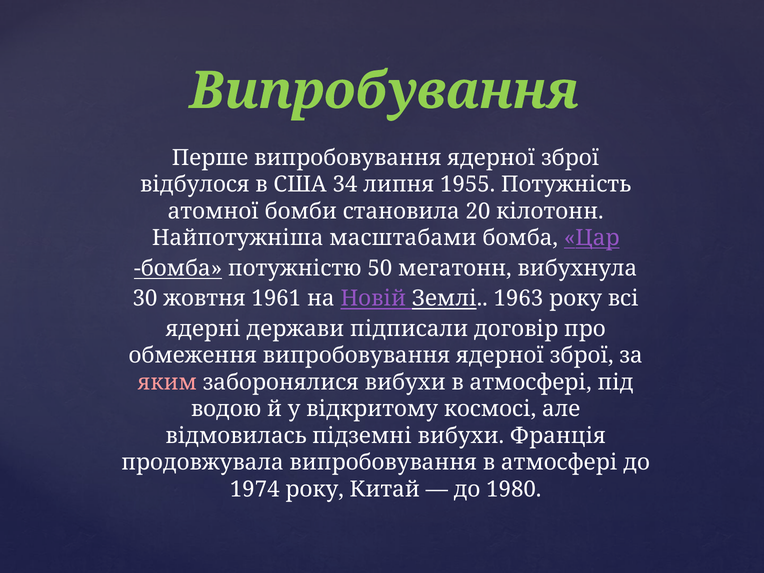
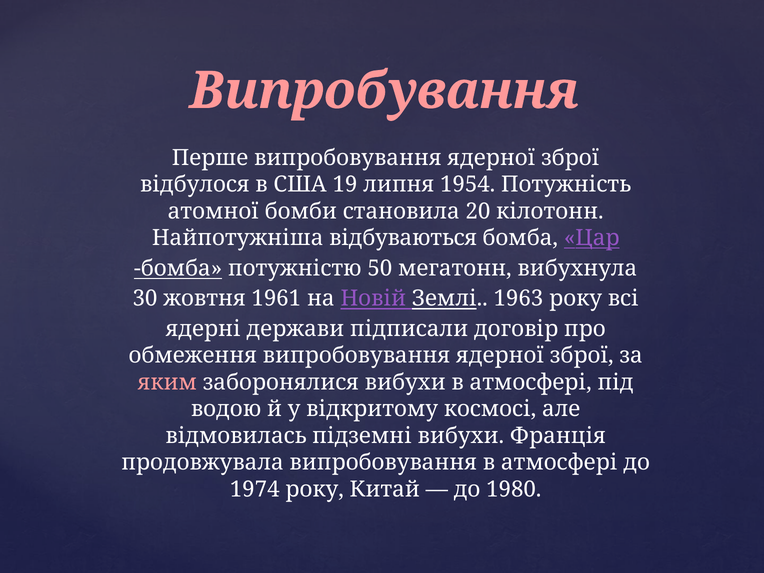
Випробування colour: light green -> pink
34: 34 -> 19
1955: 1955 -> 1954
масштабами: масштабами -> відбуваються
